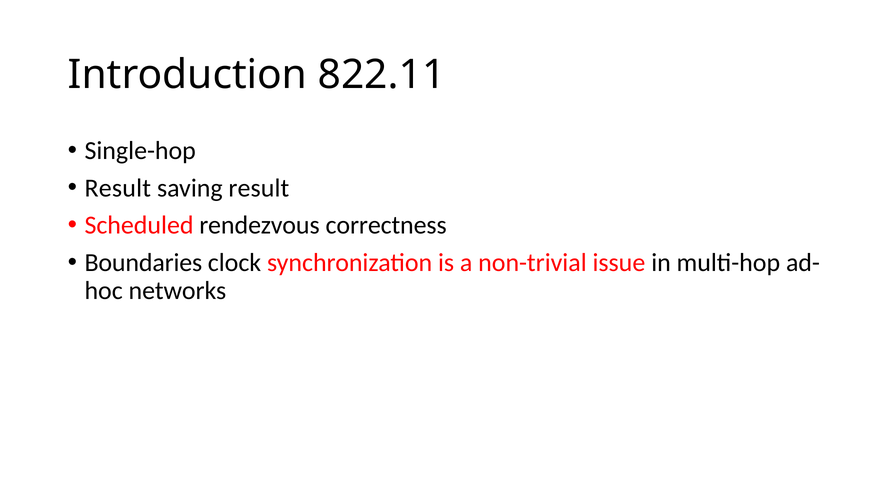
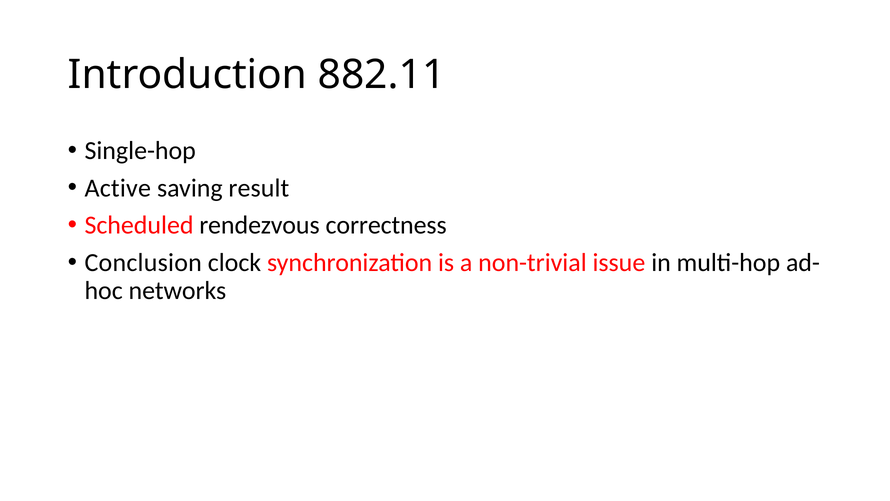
822.11: 822.11 -> 882.11
Result at (118, 188): Result -> Active
Boundaries: Boundaries -> Conclusion
